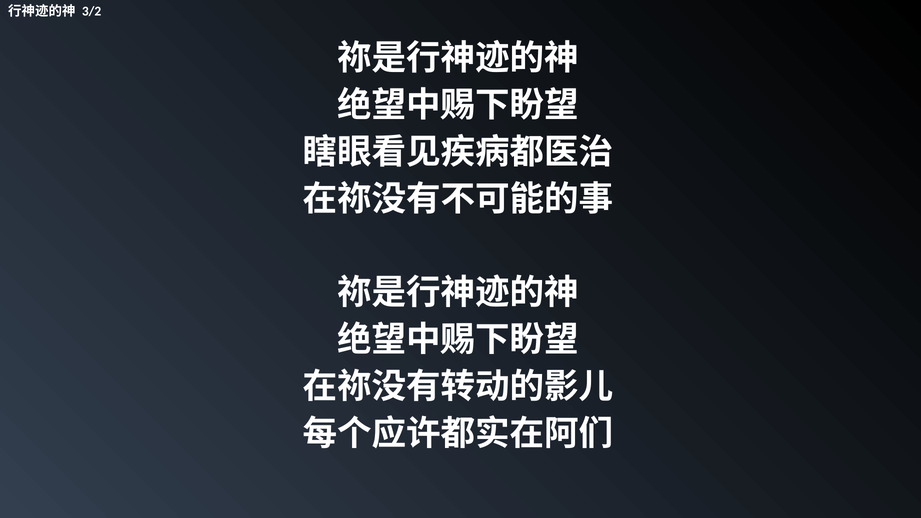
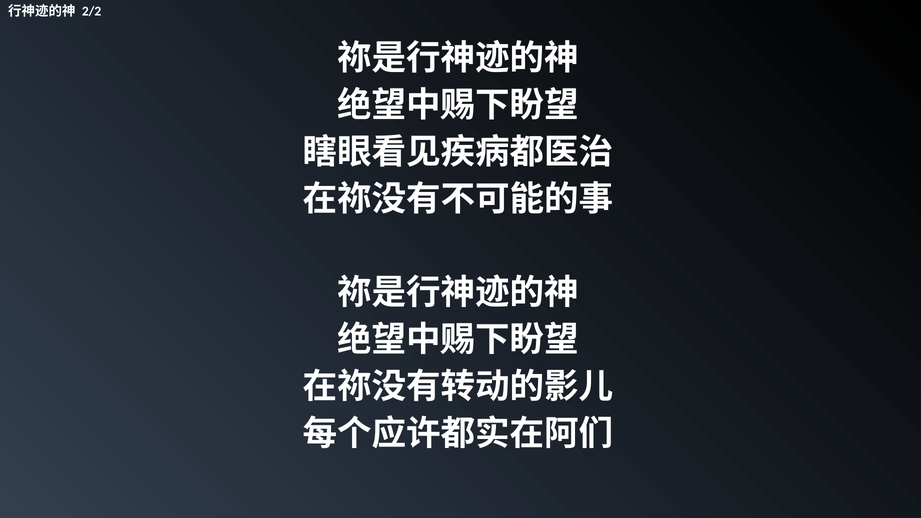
3/2: 3/2 -> 2/2
